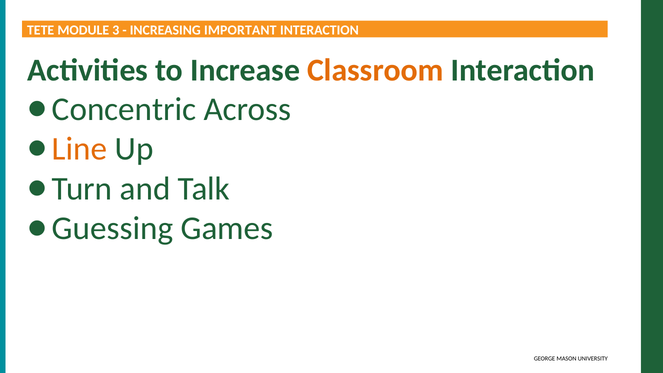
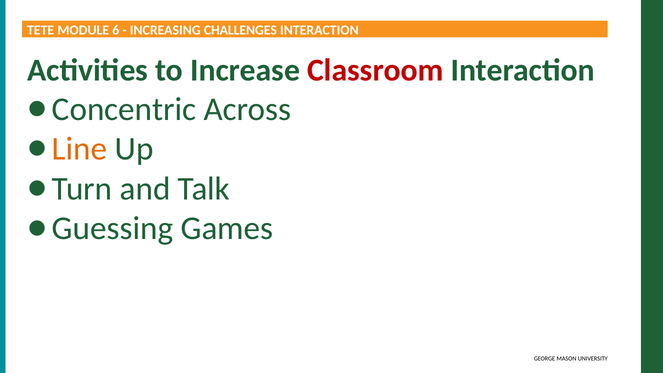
3: 3 -> 6
IMPORTANT: IMPORTANT -> CHALLENGES
Classroom colour: orange -> red
